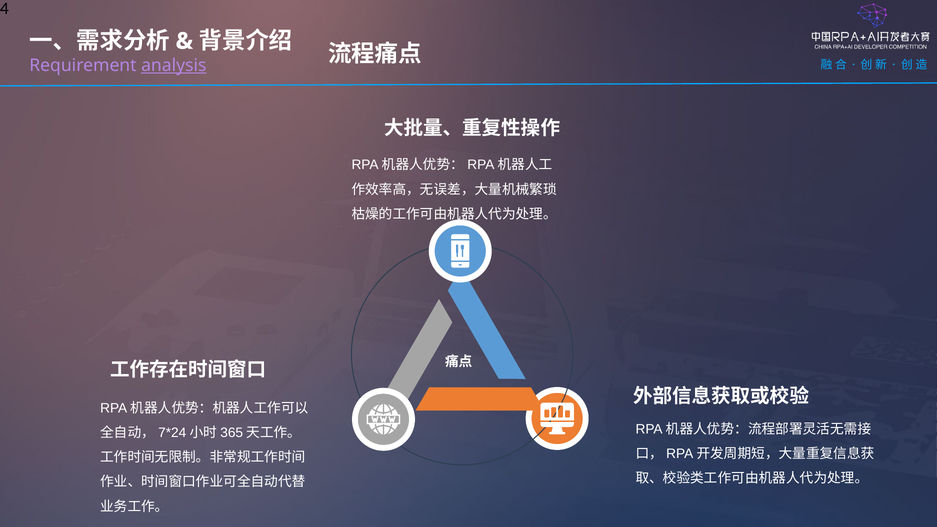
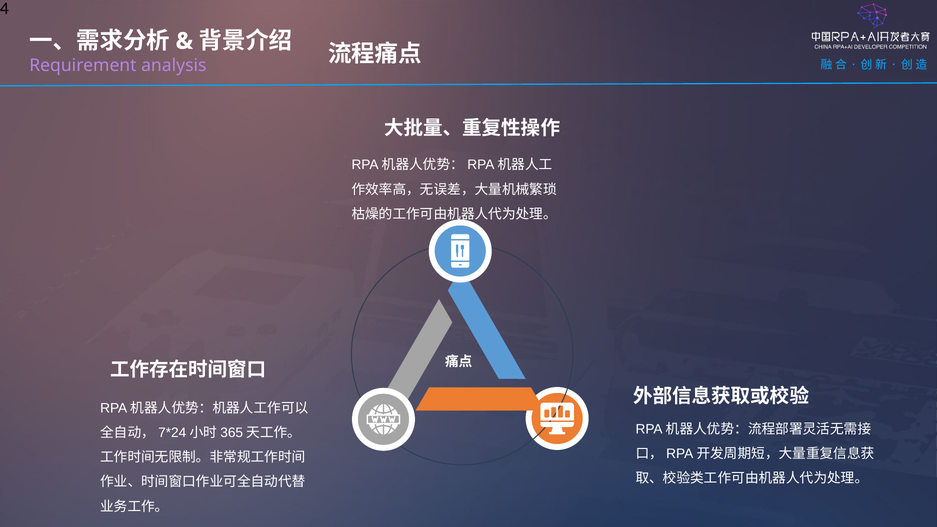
analysis underline: present -> none
